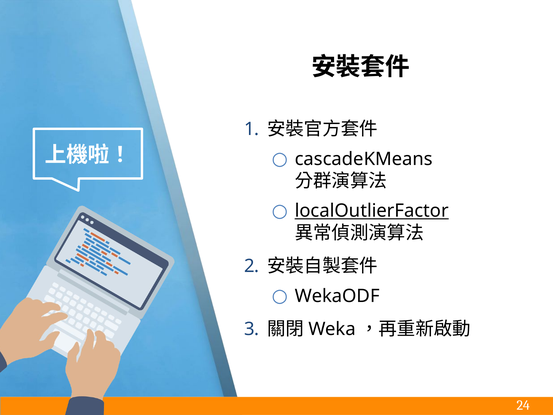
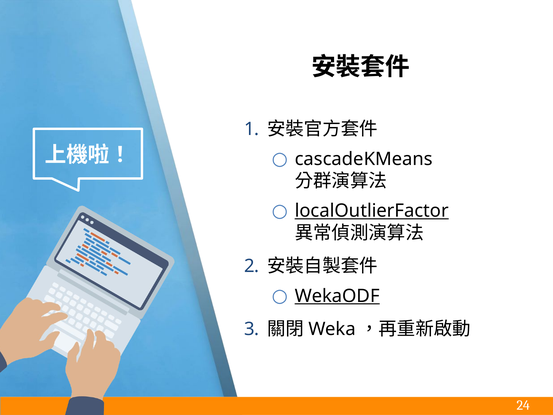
WekaODF underline: none -> present
